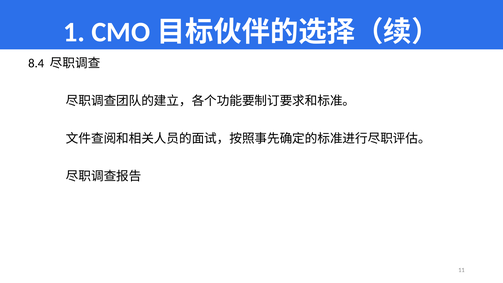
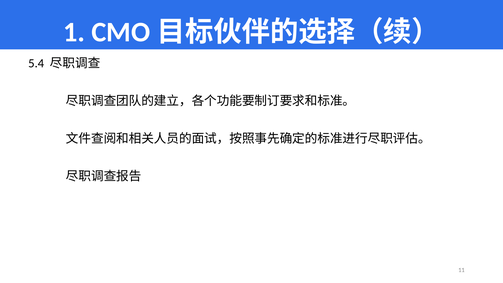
8.4: 8.4 -> 5.4
